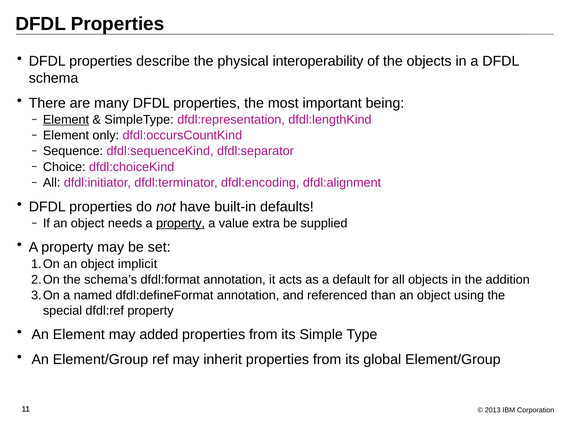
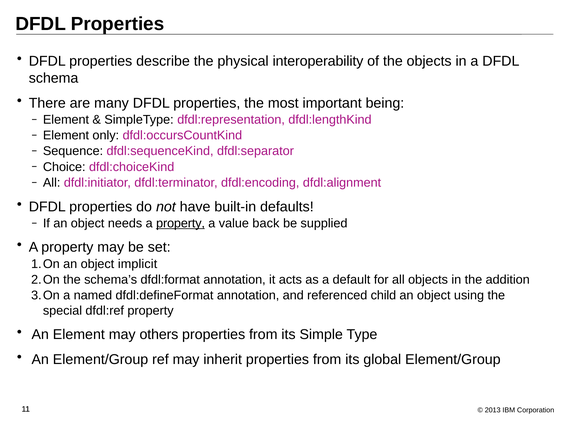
Element at (66, 120) underline: present -> none
extra: extra -> back
than: than -> child
added: added -> others
